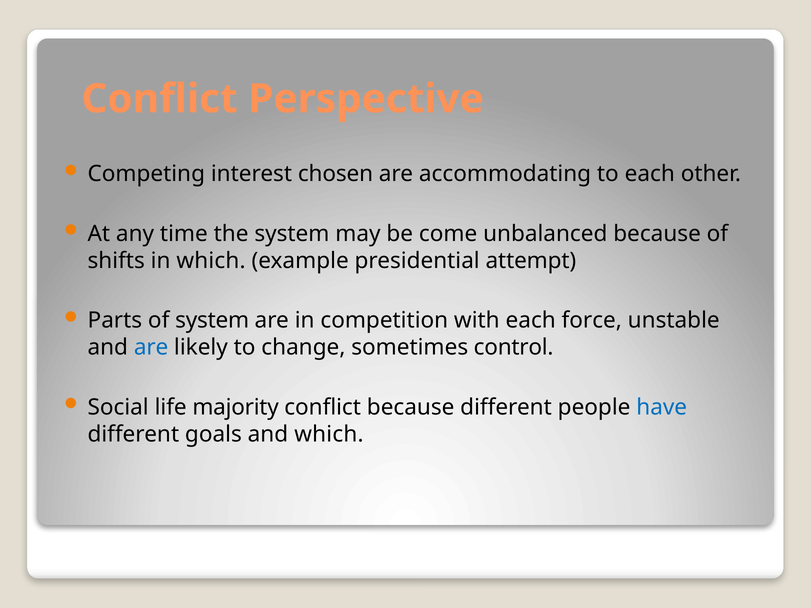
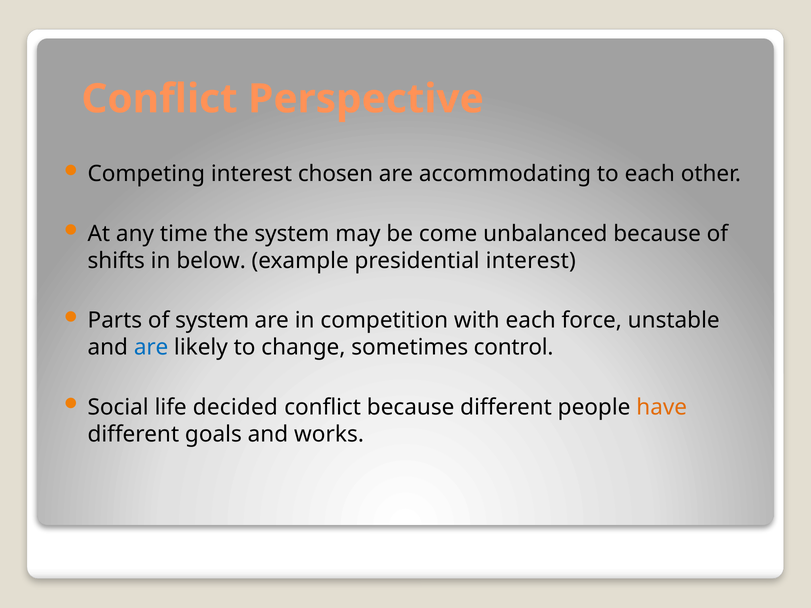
in which: which -> below
presidential attempt: attempt -> interest
majority: majority -> decided
have colour: blue -> orange
and which: which -> works
